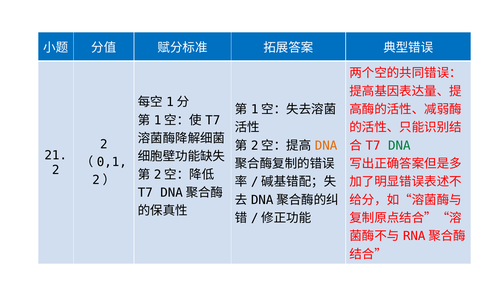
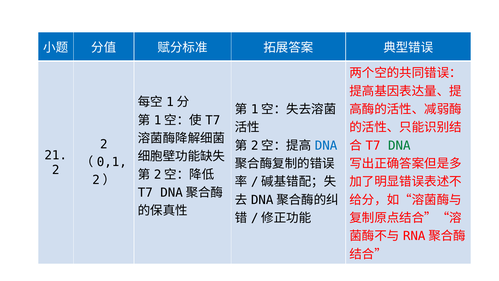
DNA at (326, 145) colour: orange -> blue
